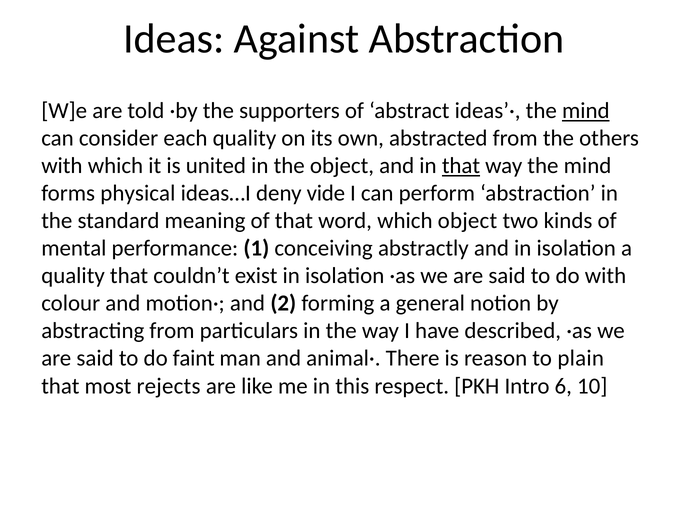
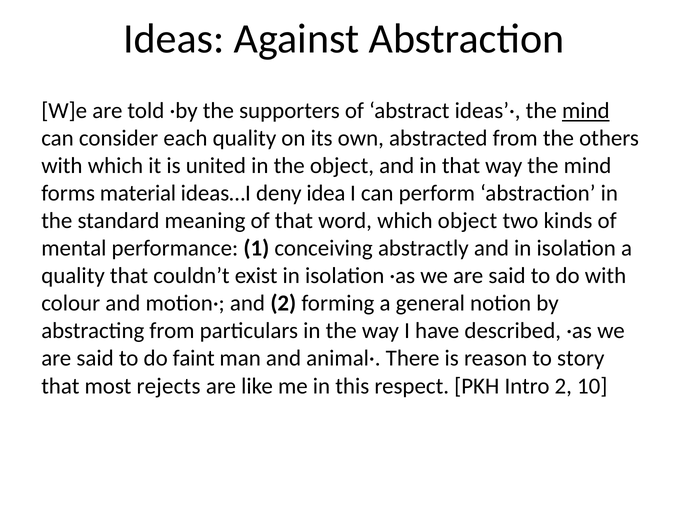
that at (461, 166) underline: present -> none
physical: physical -> material
vide: vide -> idea
plain: plain -> story
Intro 6: 6 -> 2
